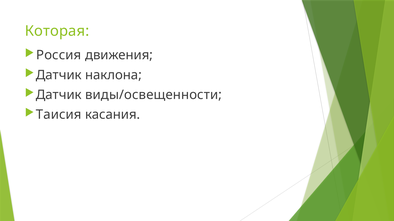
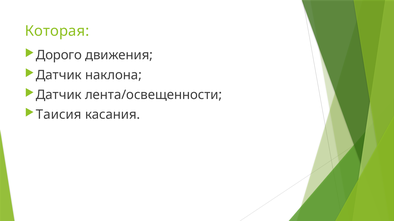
Россия: Россия -> Дорого
виды/освещенности: виды/освещенности -> лента/освещенности
